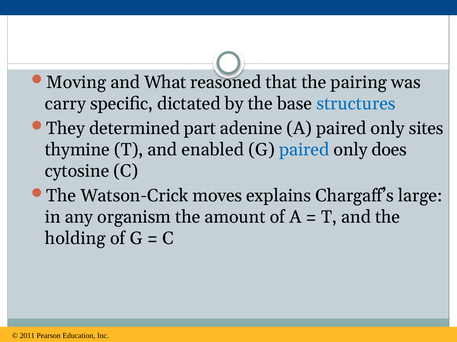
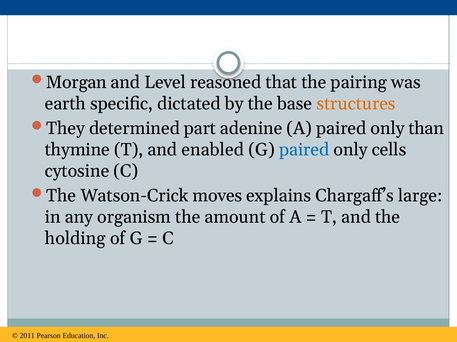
Moving: Moving -> Morgan
What: What -> Level
carry: carry -> earth
structures colour: blue -> orange
sites: sites -> than
does: does -> cells
